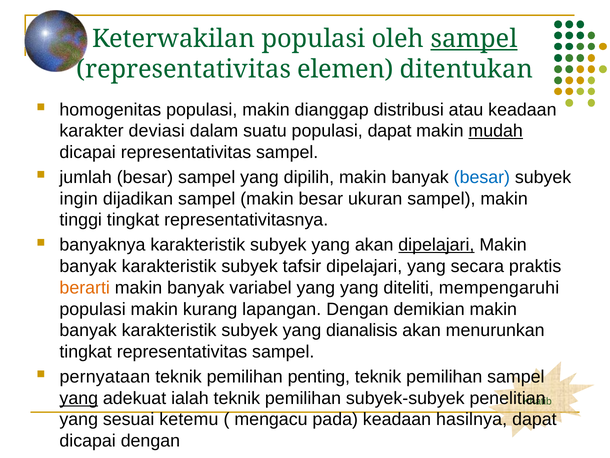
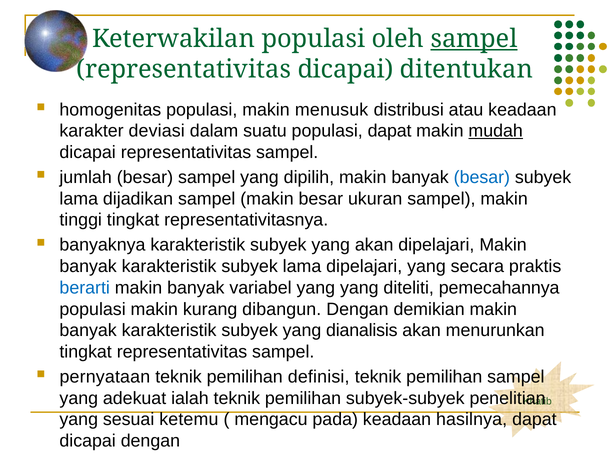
representativitas elemen: elemen -> dicapai
dianggap: dianggap -> menusuk
ingin at (79, 199): ingin -> lama
dipelajari at (436, 245) underline: present -> none
karakteristik subyek tafsir: tafsir -> lama
berarti colour: orange -> blue
mempengaruhi: mempengaruhi -> pemecahannya
lapangan: lapangan -> dibangun
penting: penting -> definisi
yang at (79, 398) underline: present -> none
